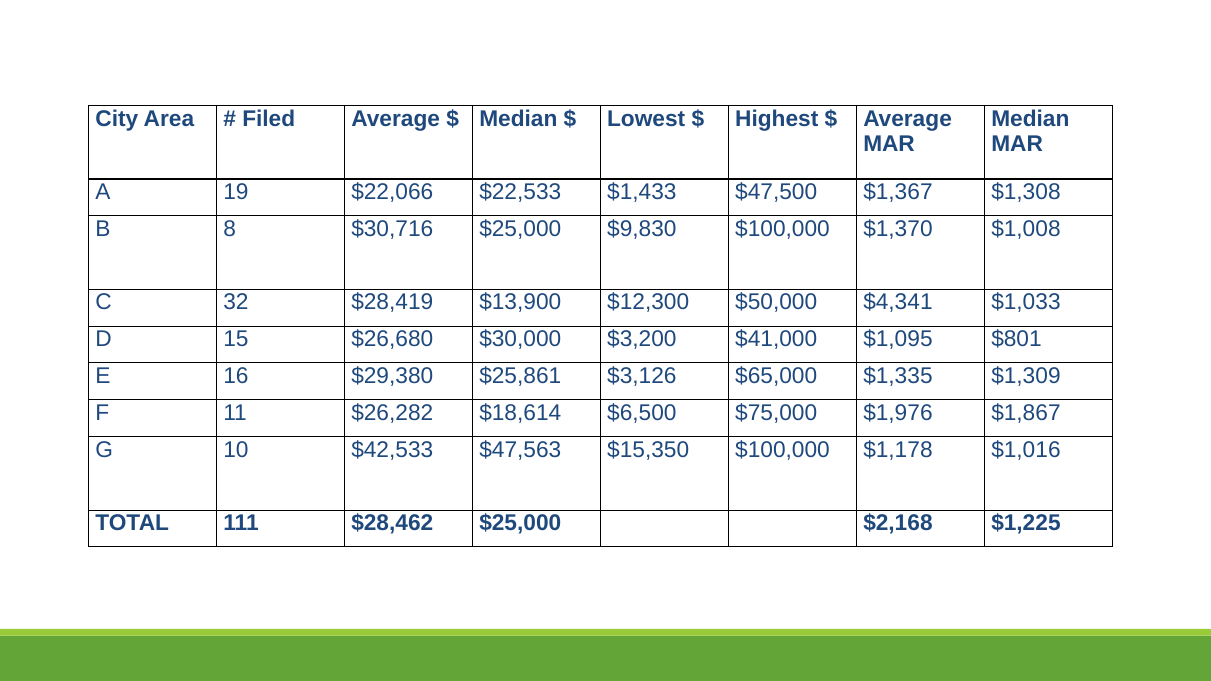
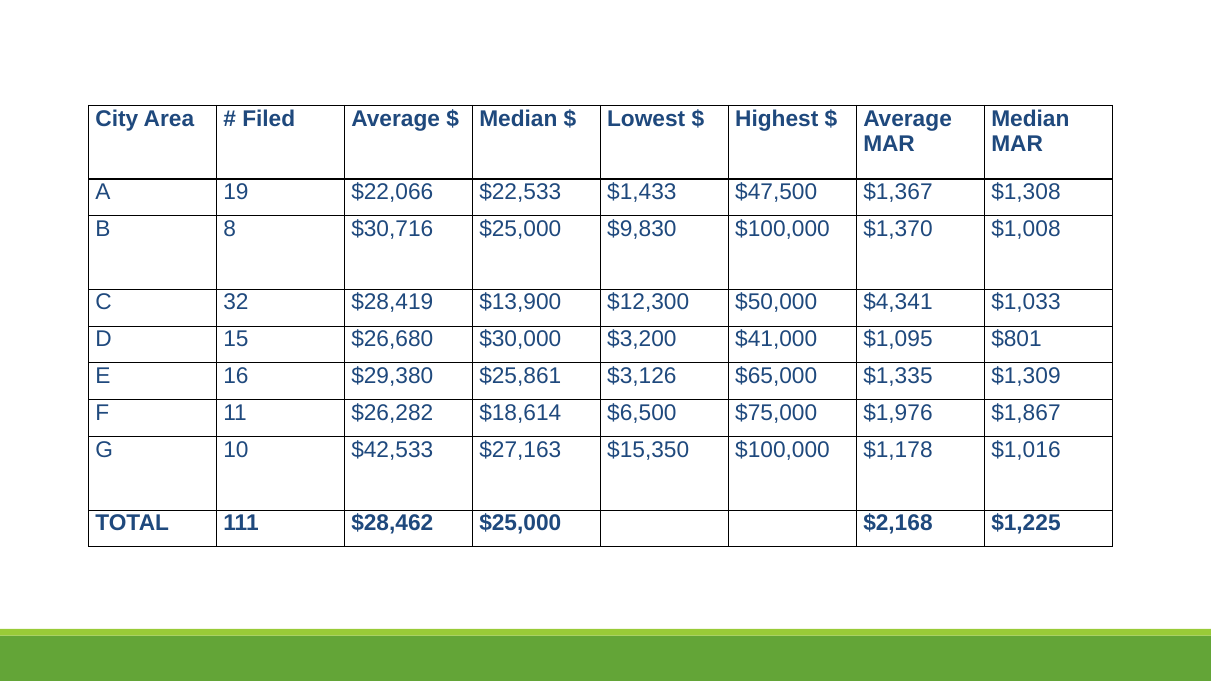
$47,563: $47,563 -> $27,163
